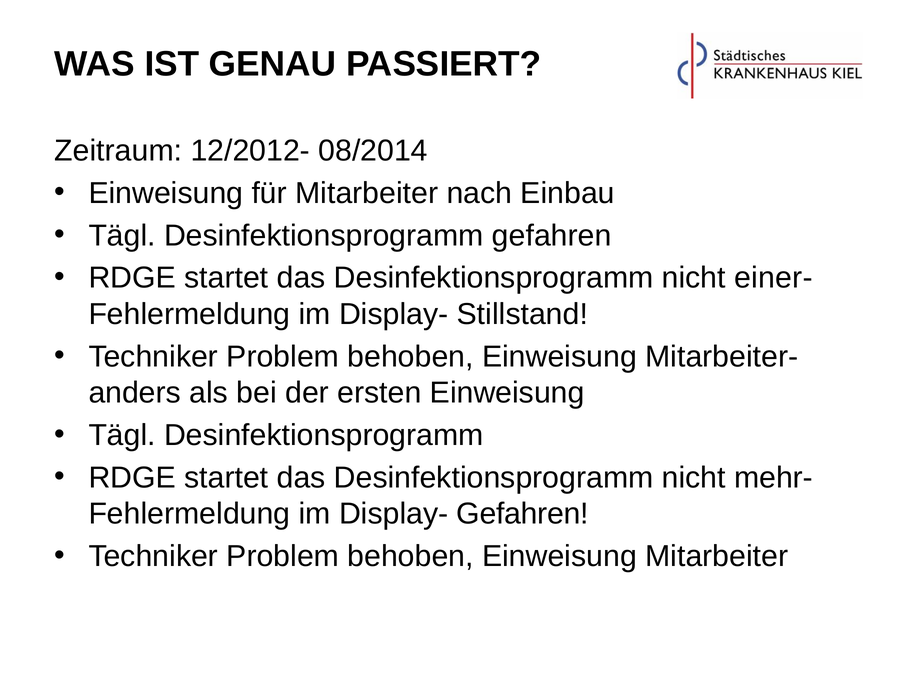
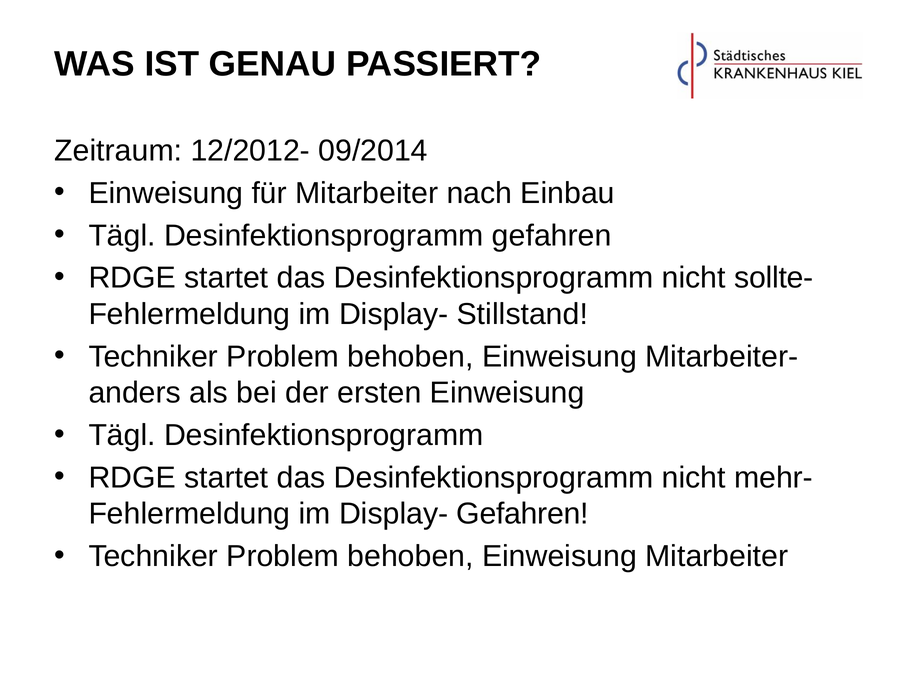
08/2014: 08/2014 -> 09/2014
einer-: einer- -> sollte-
